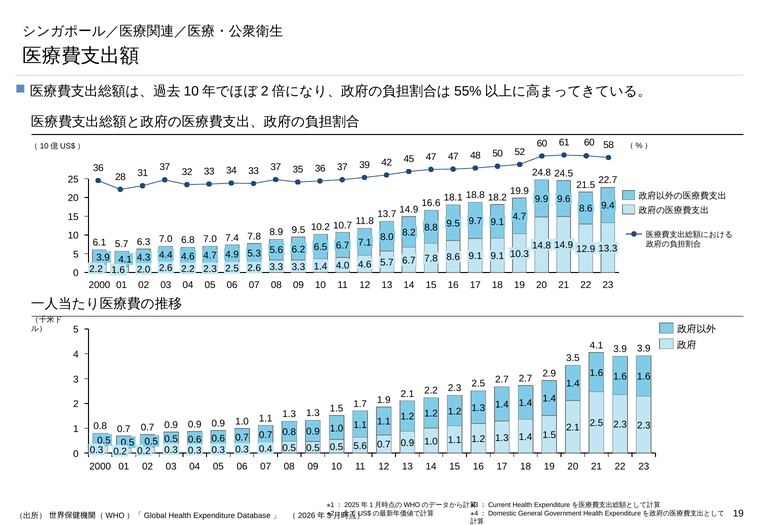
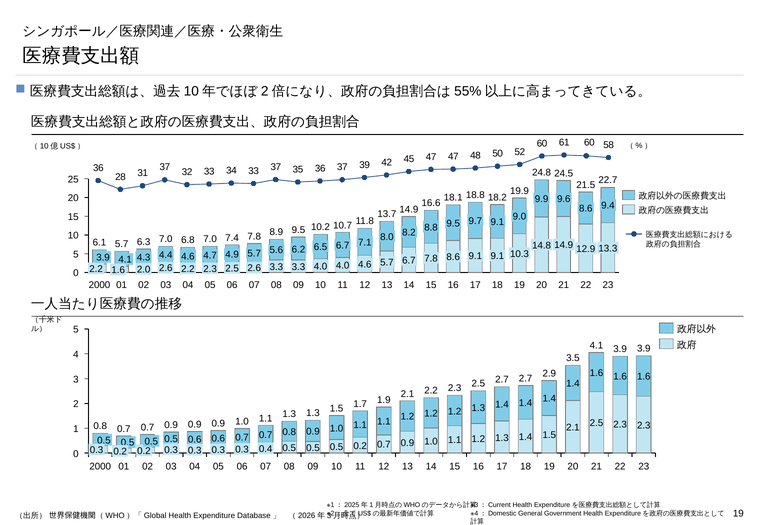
4.7 at (519, 217): 4.7 -> 9.0
5.3 at (254, 254): 5.3 -> 5.7
1.4 at (321, 267): 1.4 -> 4.0
5.6 at (360, 446): 5.6 -> 0.2
